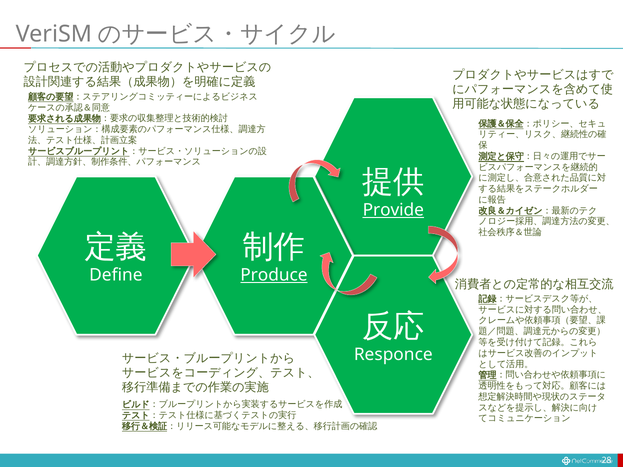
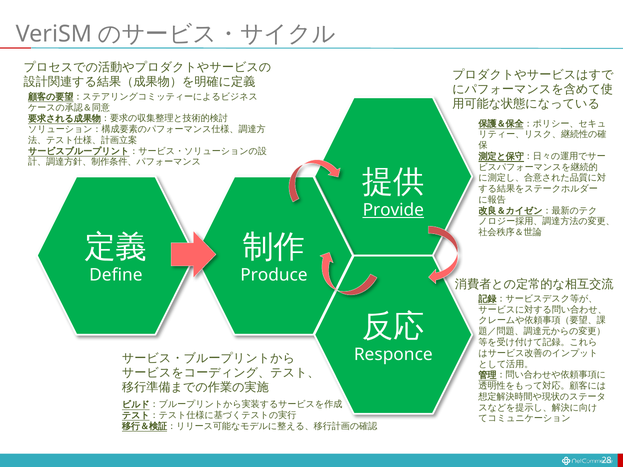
Produce underline: present -> none
